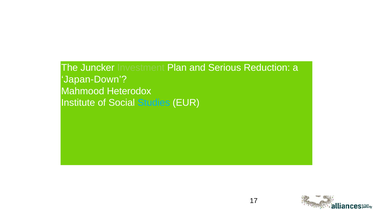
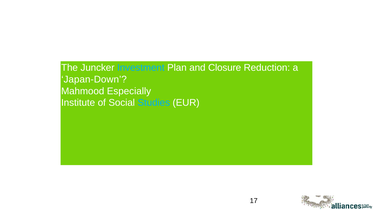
Investment colour: light green -> light blue
Serious: Serious -> Closure
Heterodox: Heterodox -> Especially
